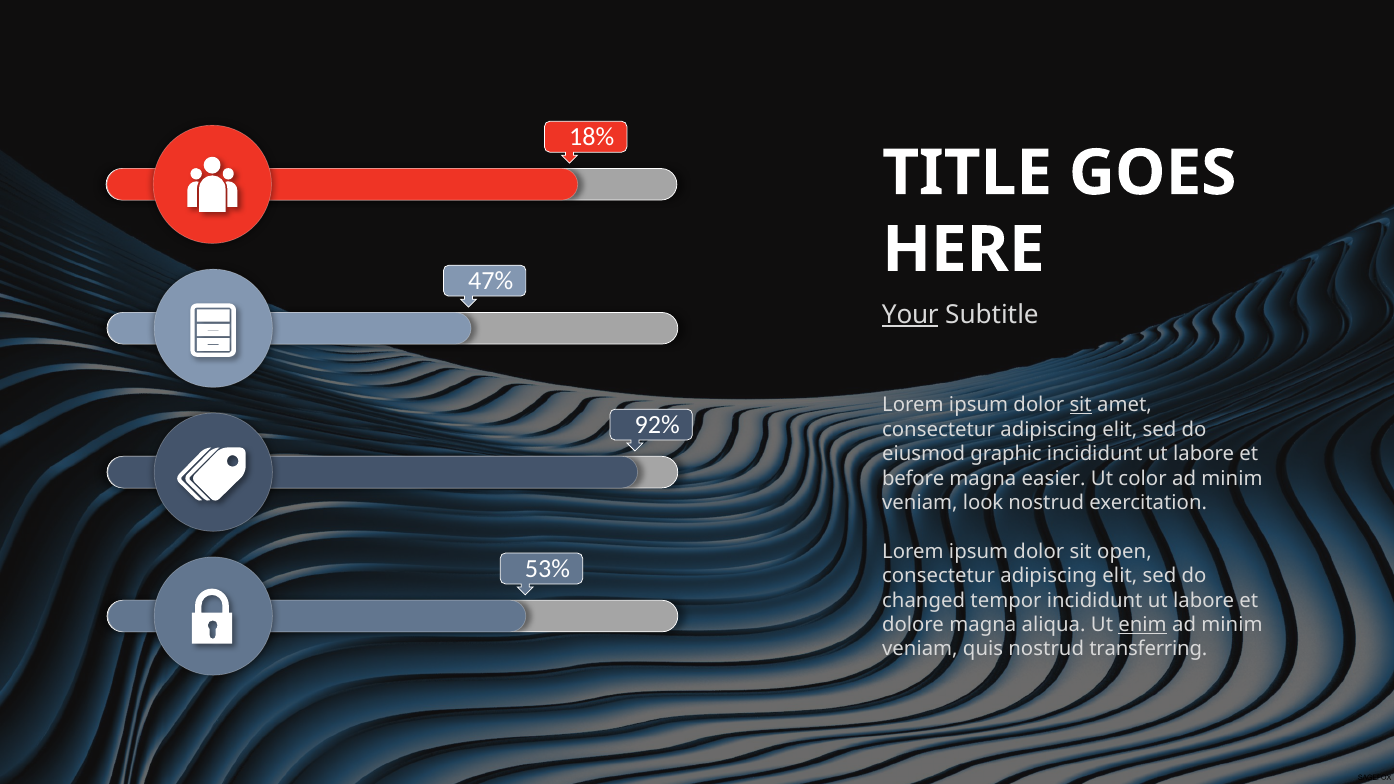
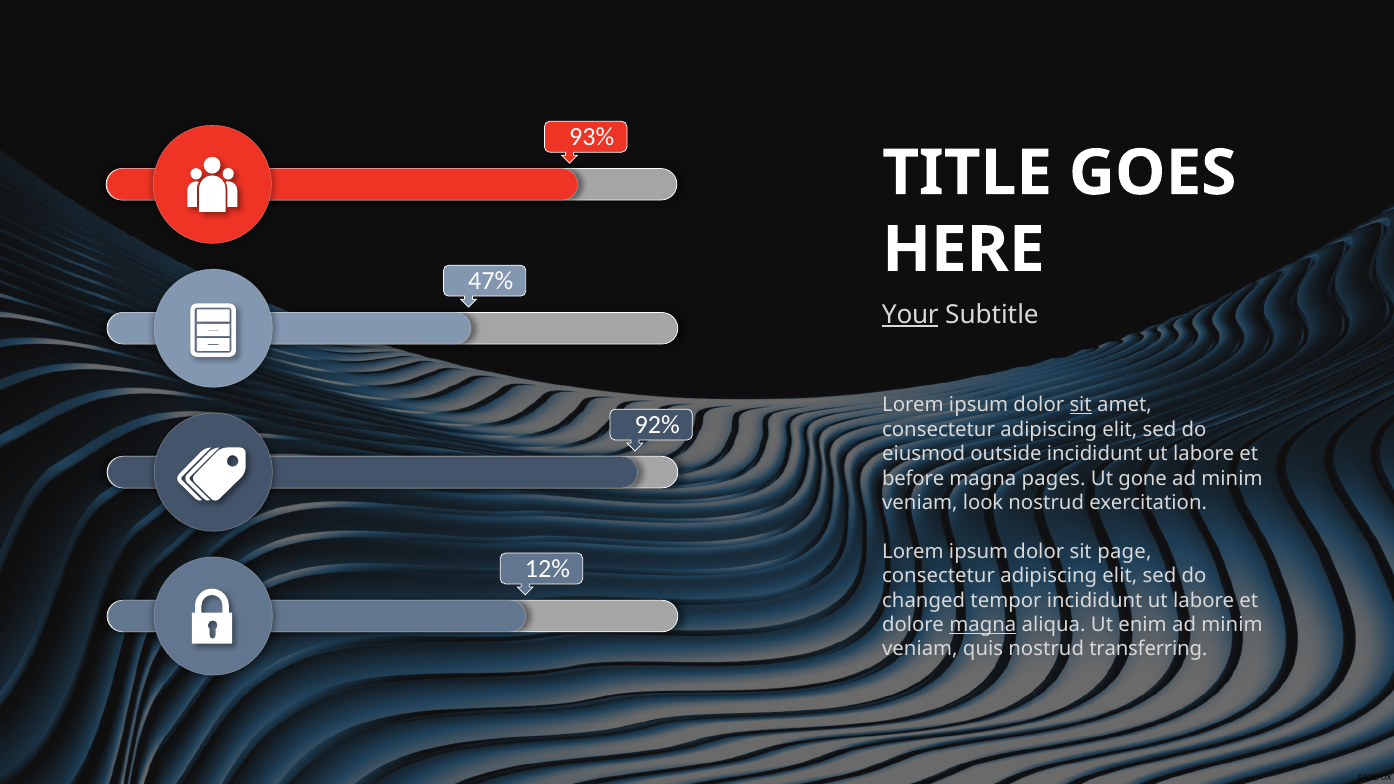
18%: 18% -> 93%
graphic: graphic -> outside
easier: easier -> pages
color: color -> gone
open: open -> page
53%: 53% -> 12%
magna at (983, 625) underline: none -> present
enim underline: present -> none
